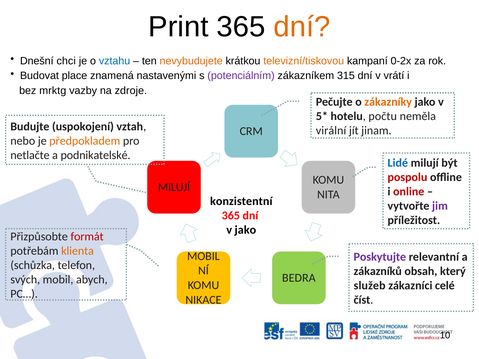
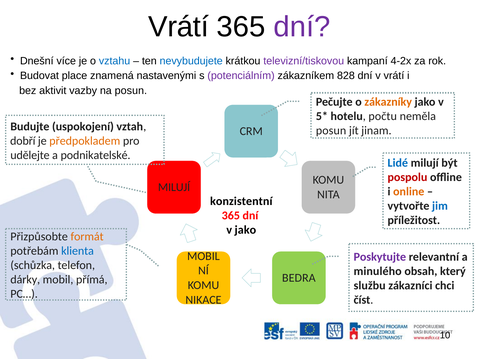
Print at (178, 27): Print -> Vrátí
dní at (302, 27) colour: orange -> purple
chci: chci -> více
nevybudujete colour: orange -> blue
televizní/tiskovou colour: orange -> purple
0-2x: 0-2x -> 4-2x
315: 315 -> 828
mrktg: mrktg -> aktivit
na zdroje: zdroje -> posun
virální at (331, 131): virální -> posun
nebo: nebo -> dobří
netlačte: netlačte -> udělejte
online colour: red -> orange
jim colour: purple -> blue
formát colour: red -> orange
klienta colour: orange -> blue
zákazníků: zákazníků -> minulého
svých: svých -> dárky
abych: abych -> přímá
služeb: služeb -> službu
celé: celé -> chci
